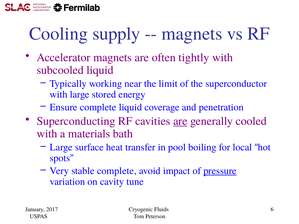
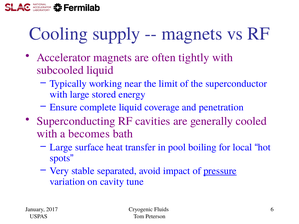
are at (180, 121) underline: present -> none
materials: materials -> becomes
stable complete: complete -> separated
